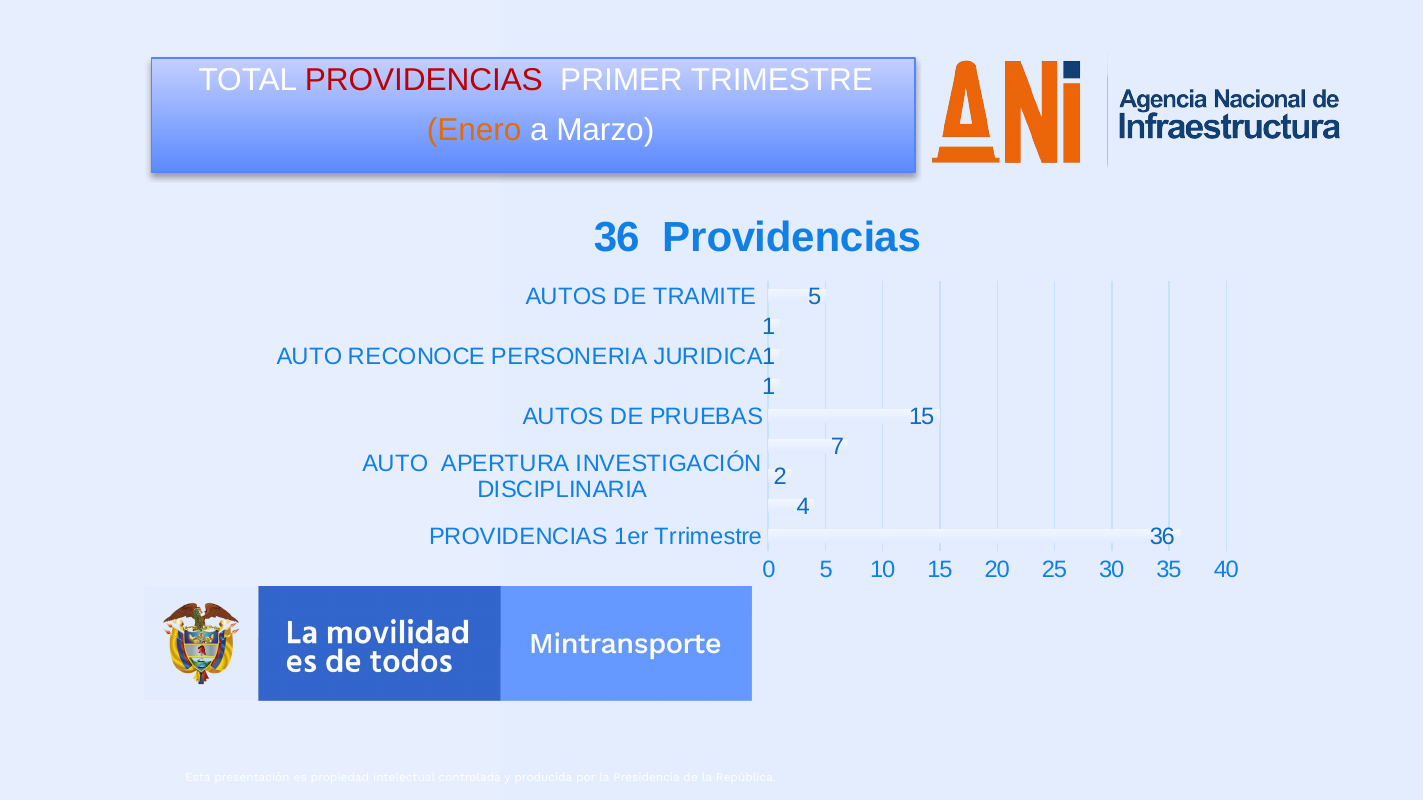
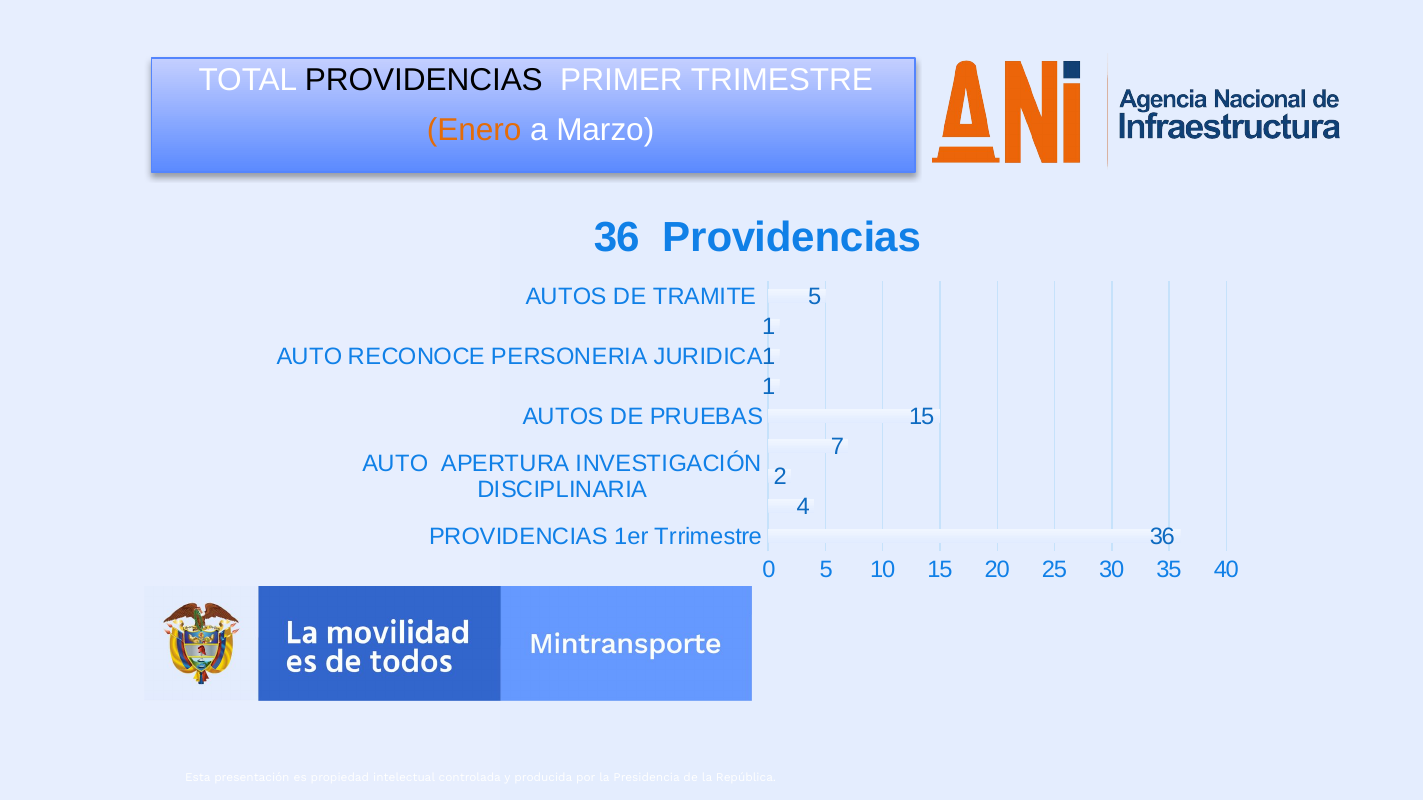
PROVIDENCIAS at (424, 80) colour: red -> black
